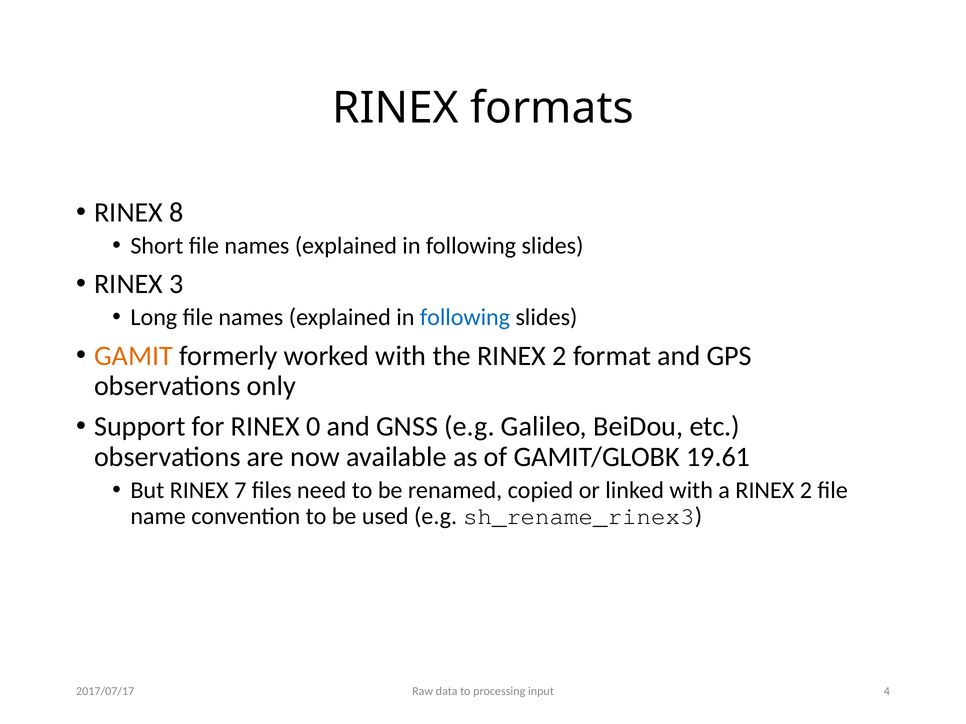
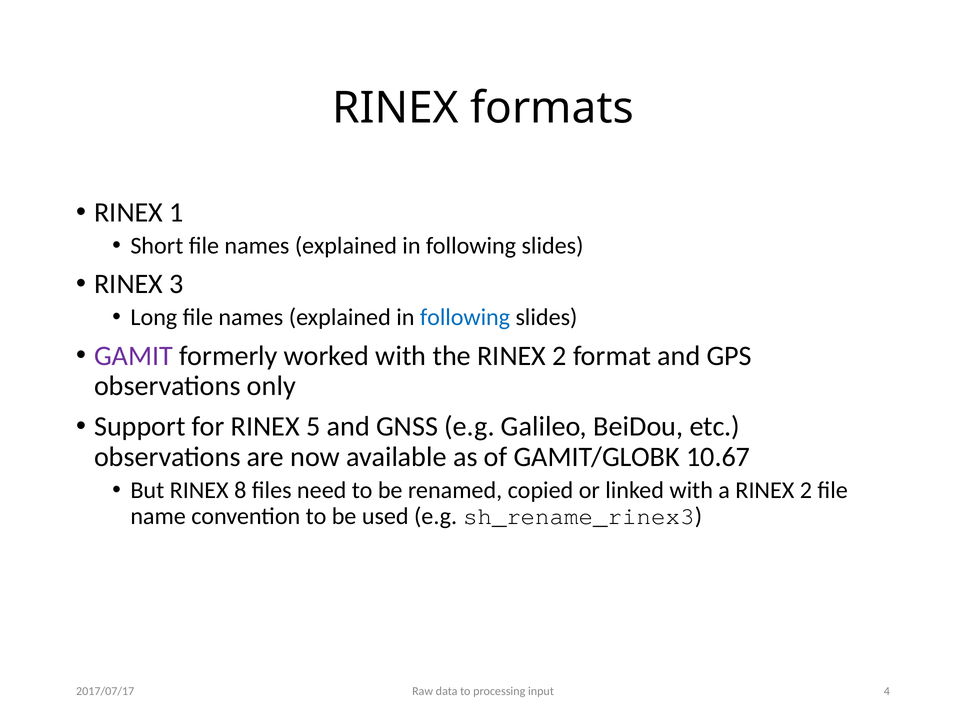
8: 8 -> 1
GAMIT colour: orange -> purple
0: 0 -> 5
19.61: 19.61 -> 10.67
7: 7 -> 8
